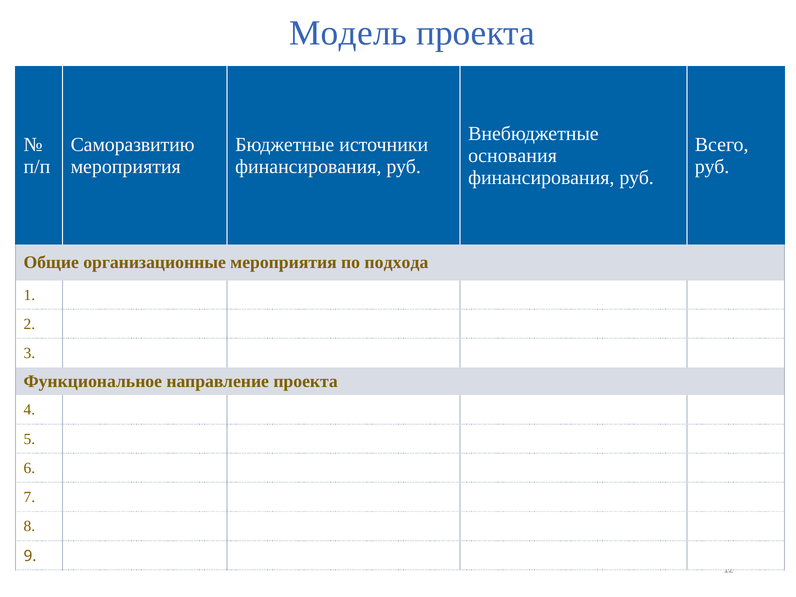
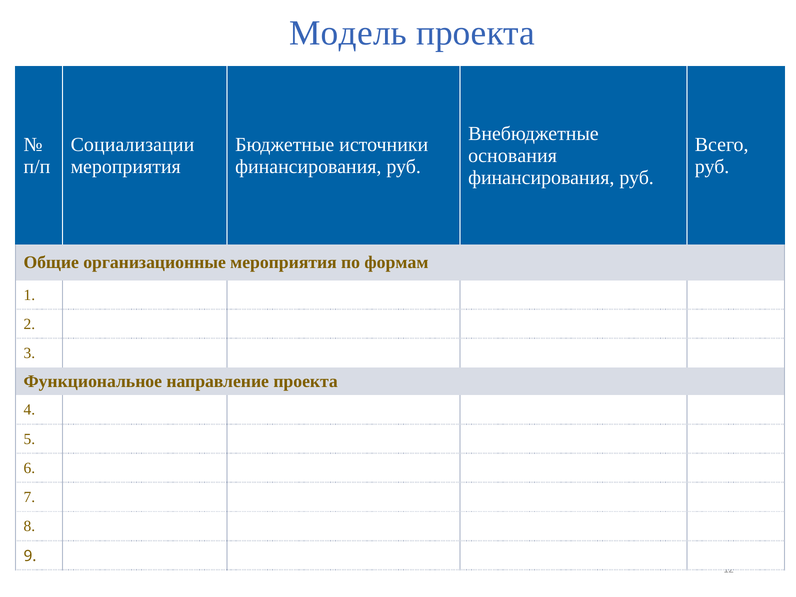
Саморазвитию: Саморазвитию -> Социализации
подхода: подхода -> формам
